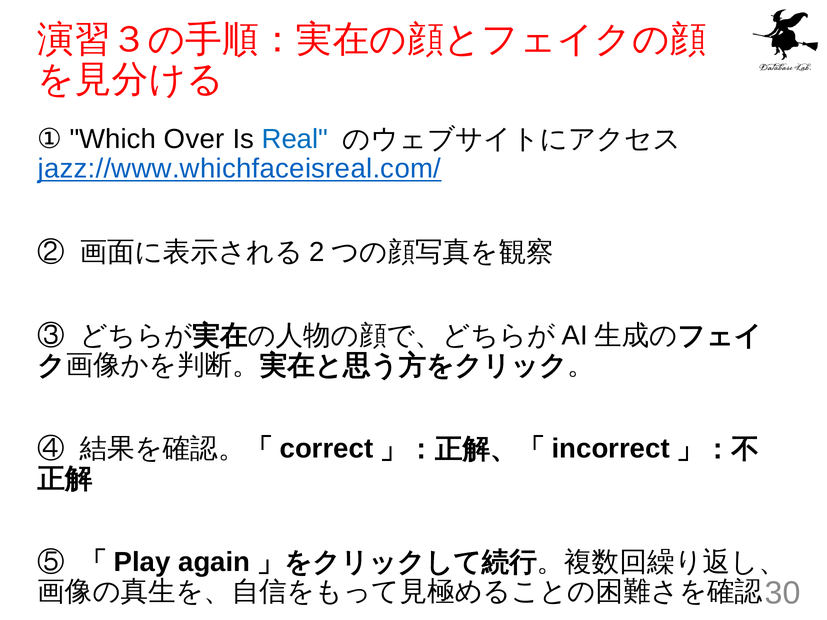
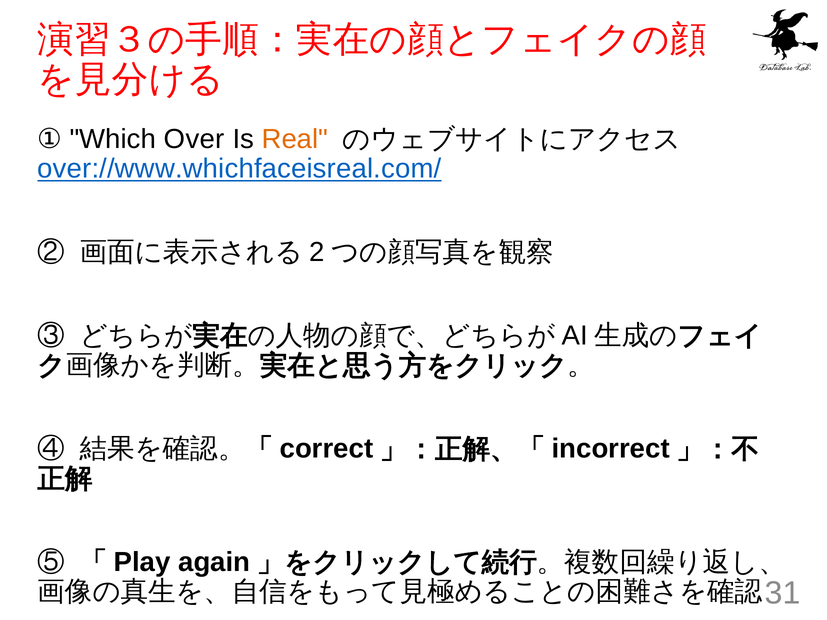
Real colour: blue -> orange
jazz://www.whichfaceisreal.com/: jazz://www.whichfaceisreal.com/ -> over://www.whichfaceisreal.com/
30: 30 -> 31
